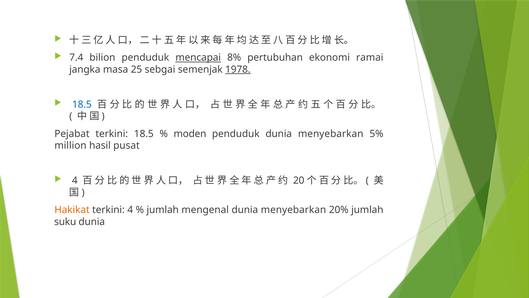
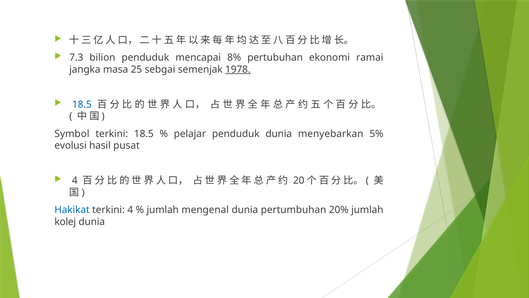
7.4: 7.4 -> 7.3
mencapai underline: present -> none
Pejabat: Pejabat -> Symbol
moden: moden -> pelajar
million: million -> evolusi
Hakikat colour: orange -> blue
menyebarkan at (294, 210): menyebarkan -> pertumbuhan
suku: suku -> kolej
